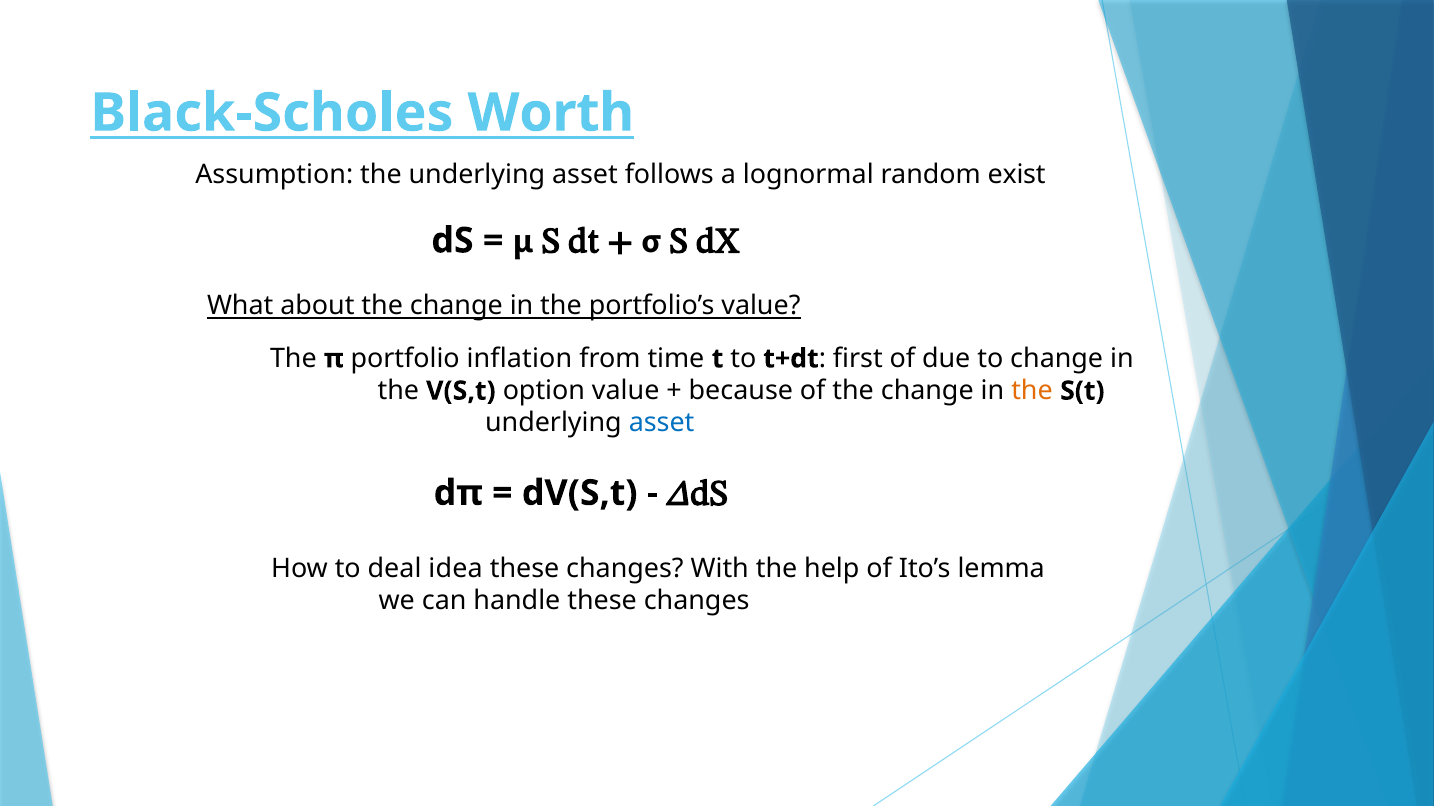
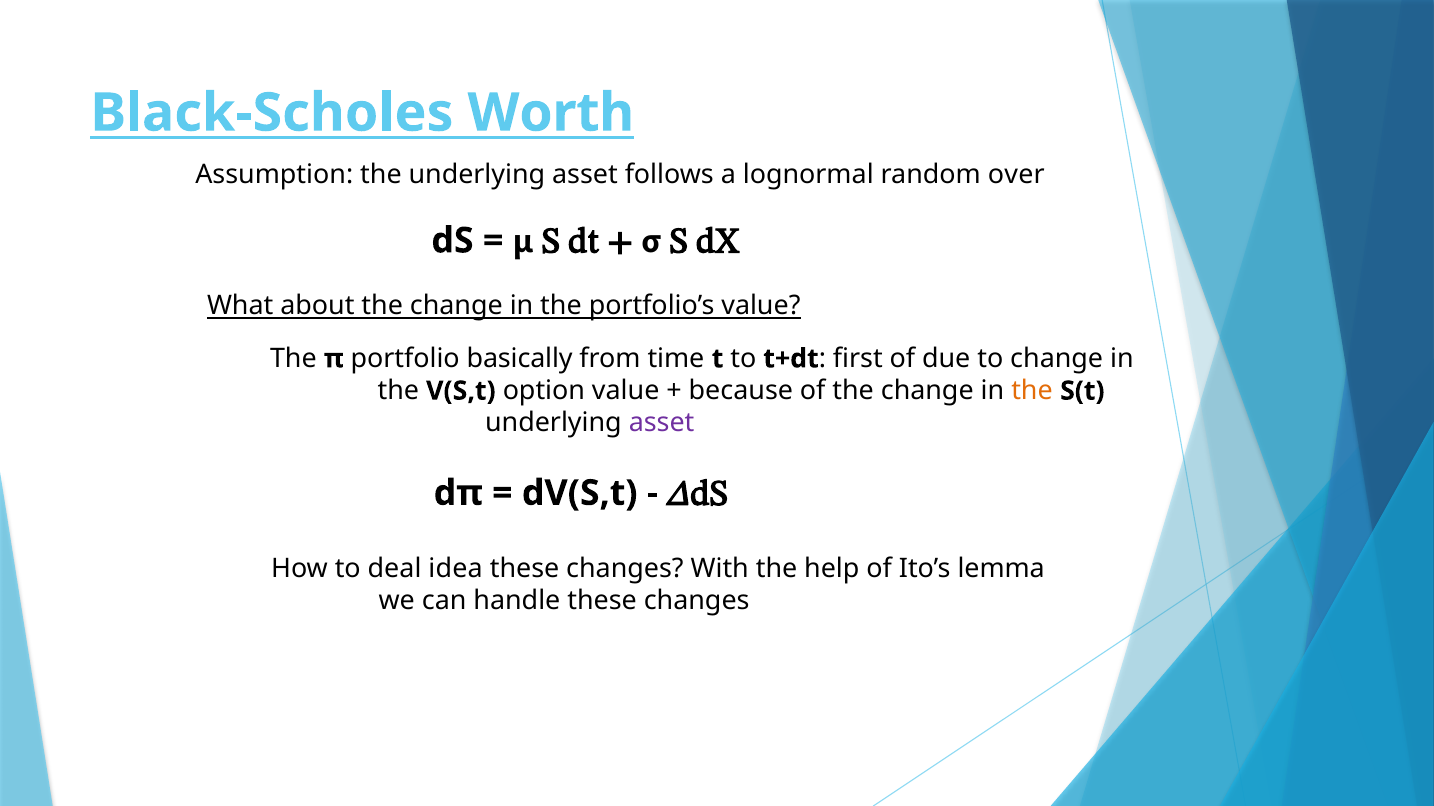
exist: exist -> over
inflation: inflation -> basically
asset at (662, 423) colour: blue -> purple
